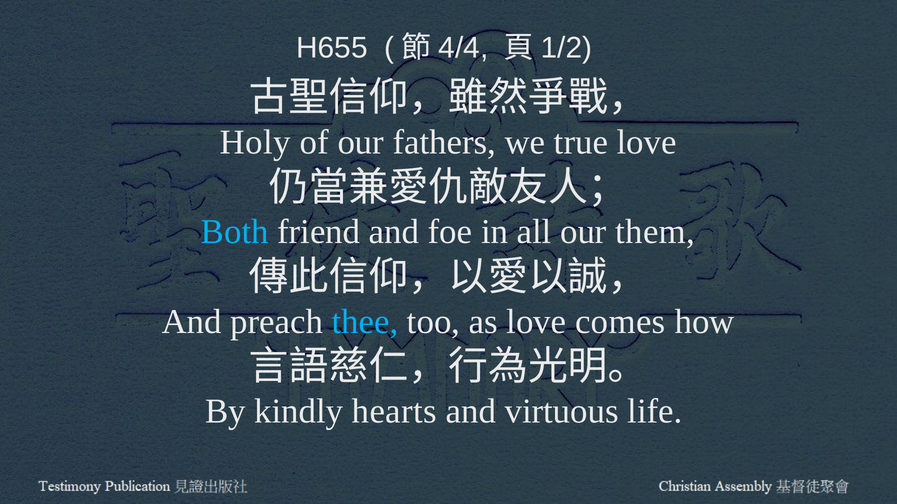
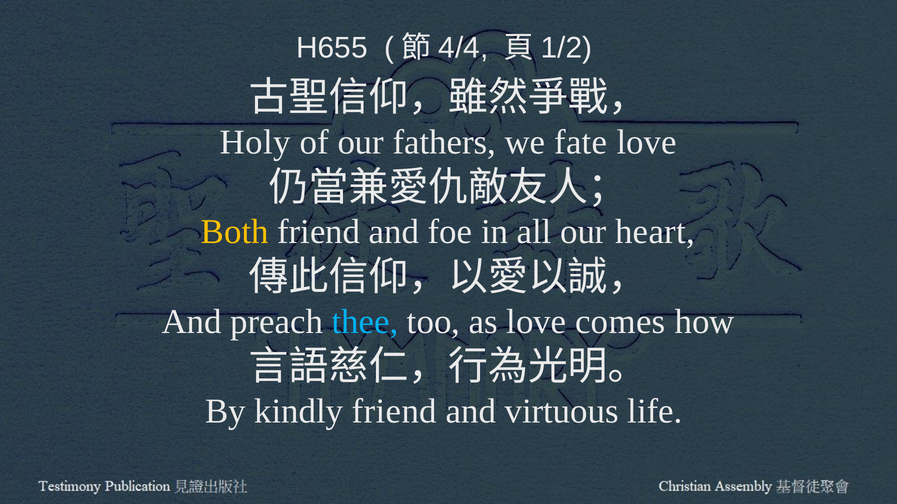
true: true -> fate
Both colour: light blue -> yellow
them: them -> heart
kindly hearts: hearts -> friend
